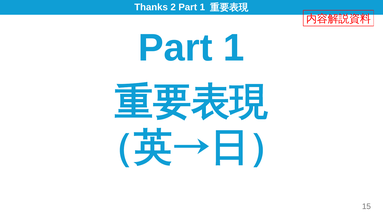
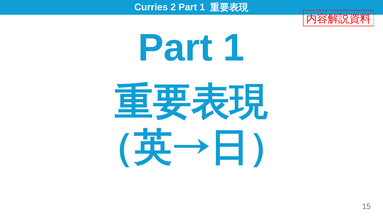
Thanks: Thanks -> Curries
